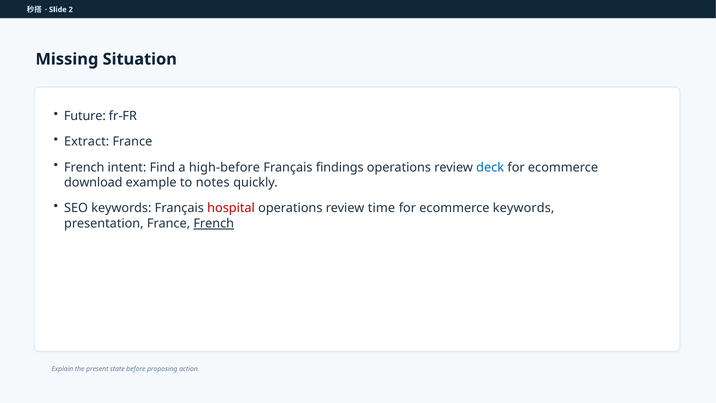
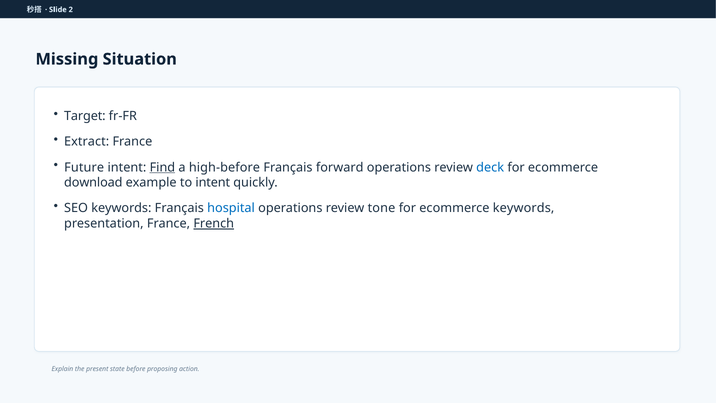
Future: Future -> Target
French at (84, 167): French -> Future
Find underline: none -> present
findings: findings -> forward
to notes: notes -> intent
hospital colour: red -> blue
time: time -> tone
